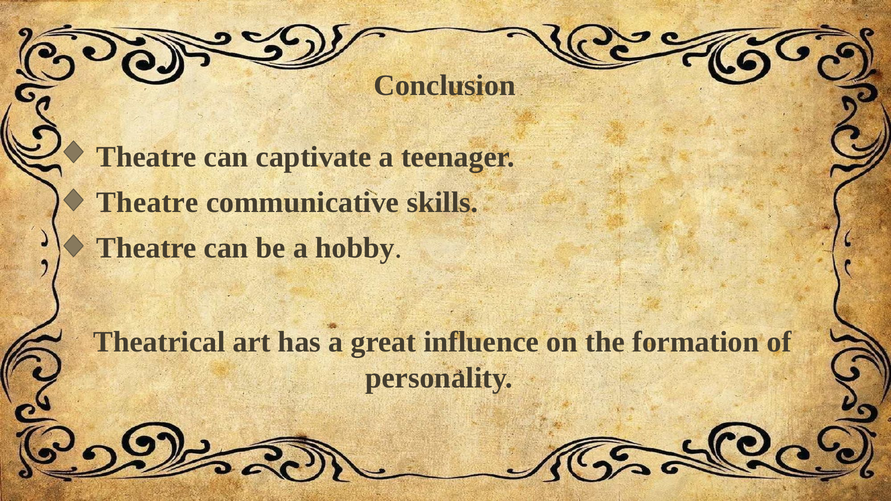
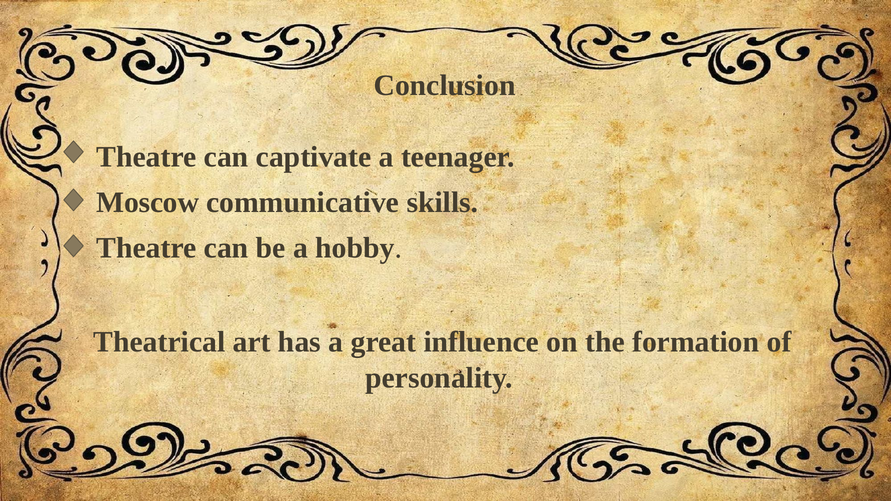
Theatre at (147, 202): Theatre -> Moscow
